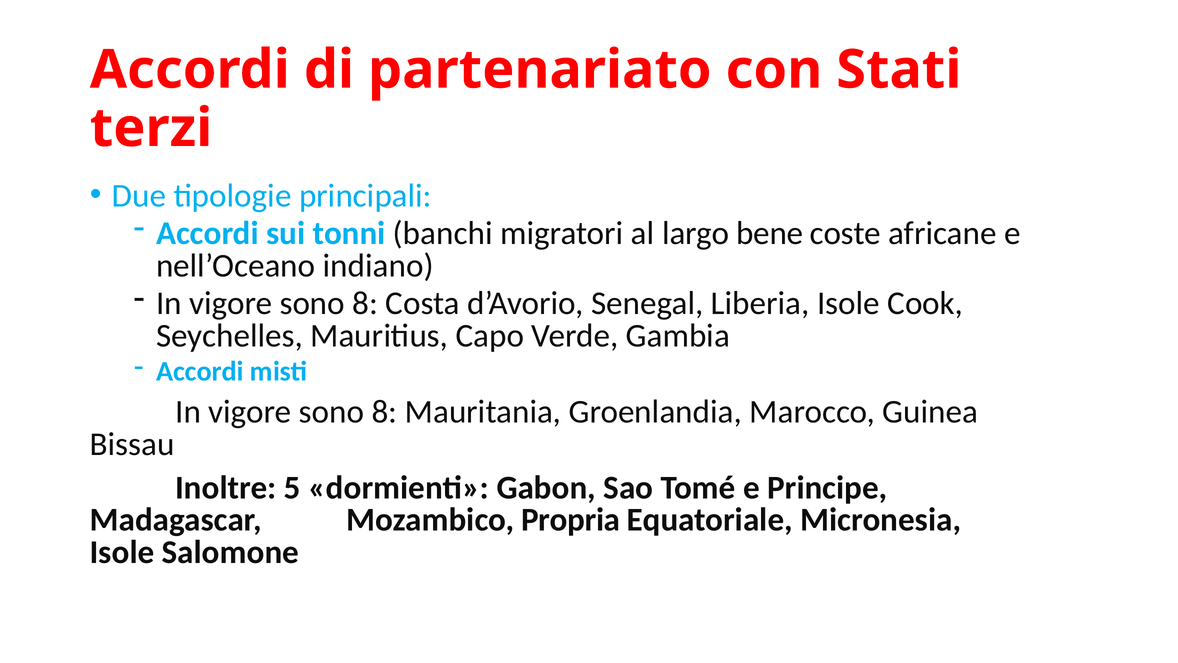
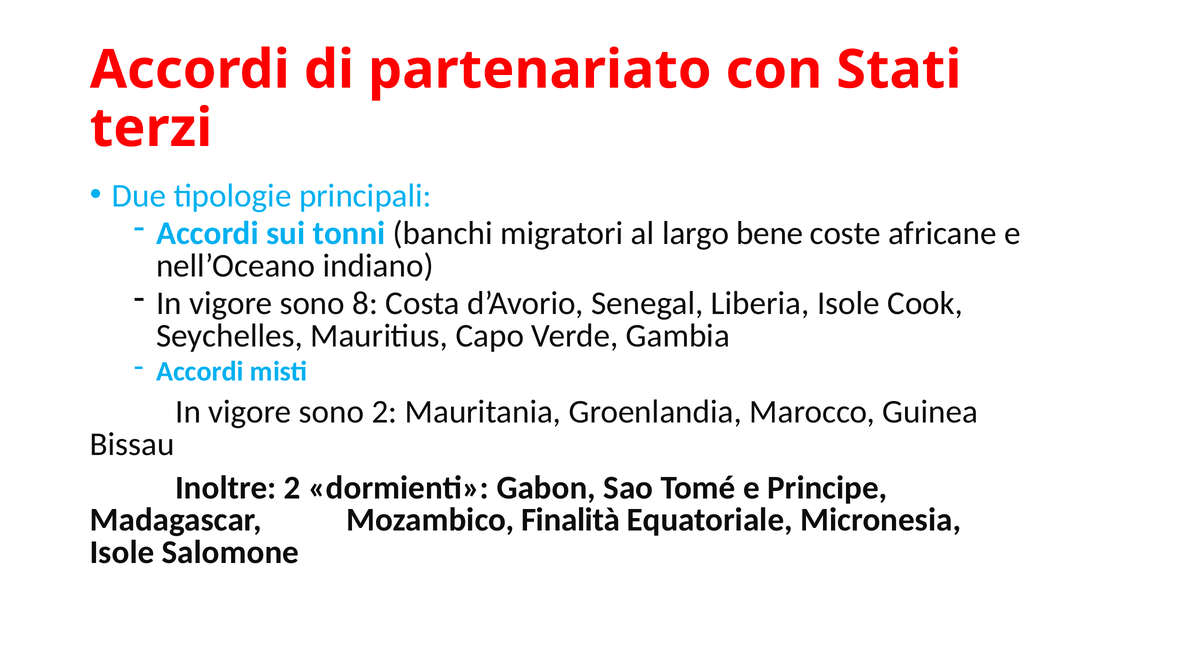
8 at (384, 412): 8 -> 2
Inoltre 5: 5 -> 2
Propria: Propria -> Finalità
